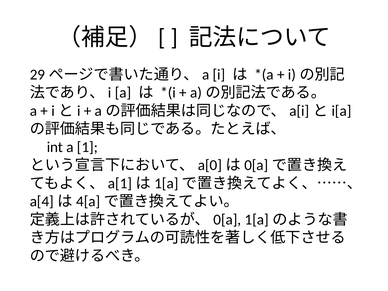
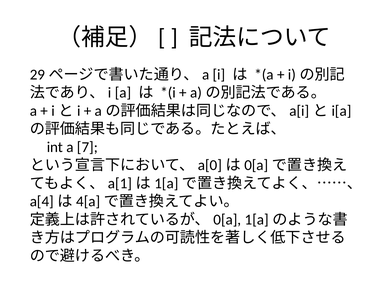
1: 1 -> 7
